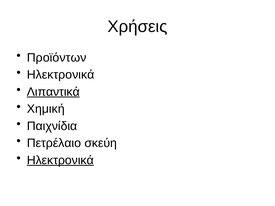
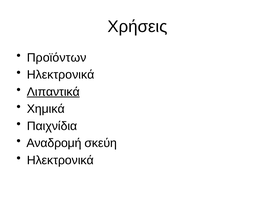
Χημική: Χημική -> Χημικά
Πετρέλαιο: Πετρέλαιο -> Αναδρομή
Ηλεκτρονικά at (60, 160) underline: present -> none
